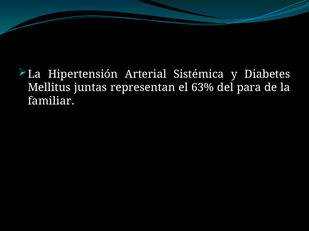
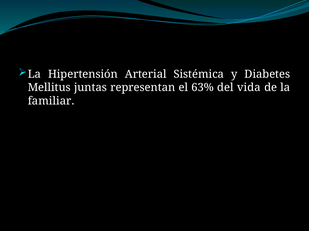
para: para -> vida
